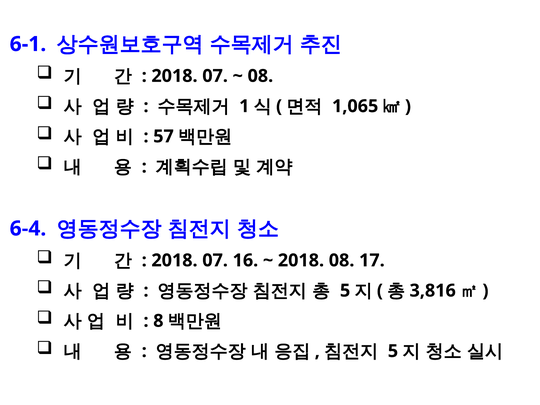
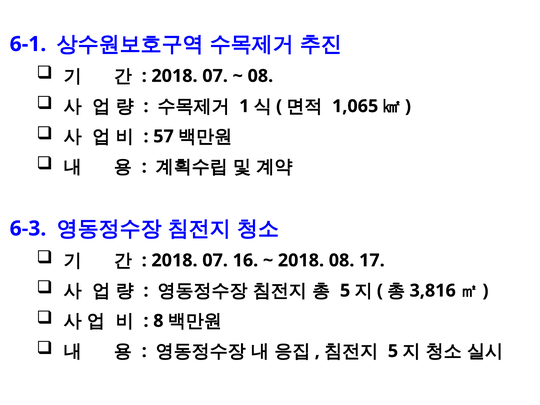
6-4: 6-4 -> 6-3
